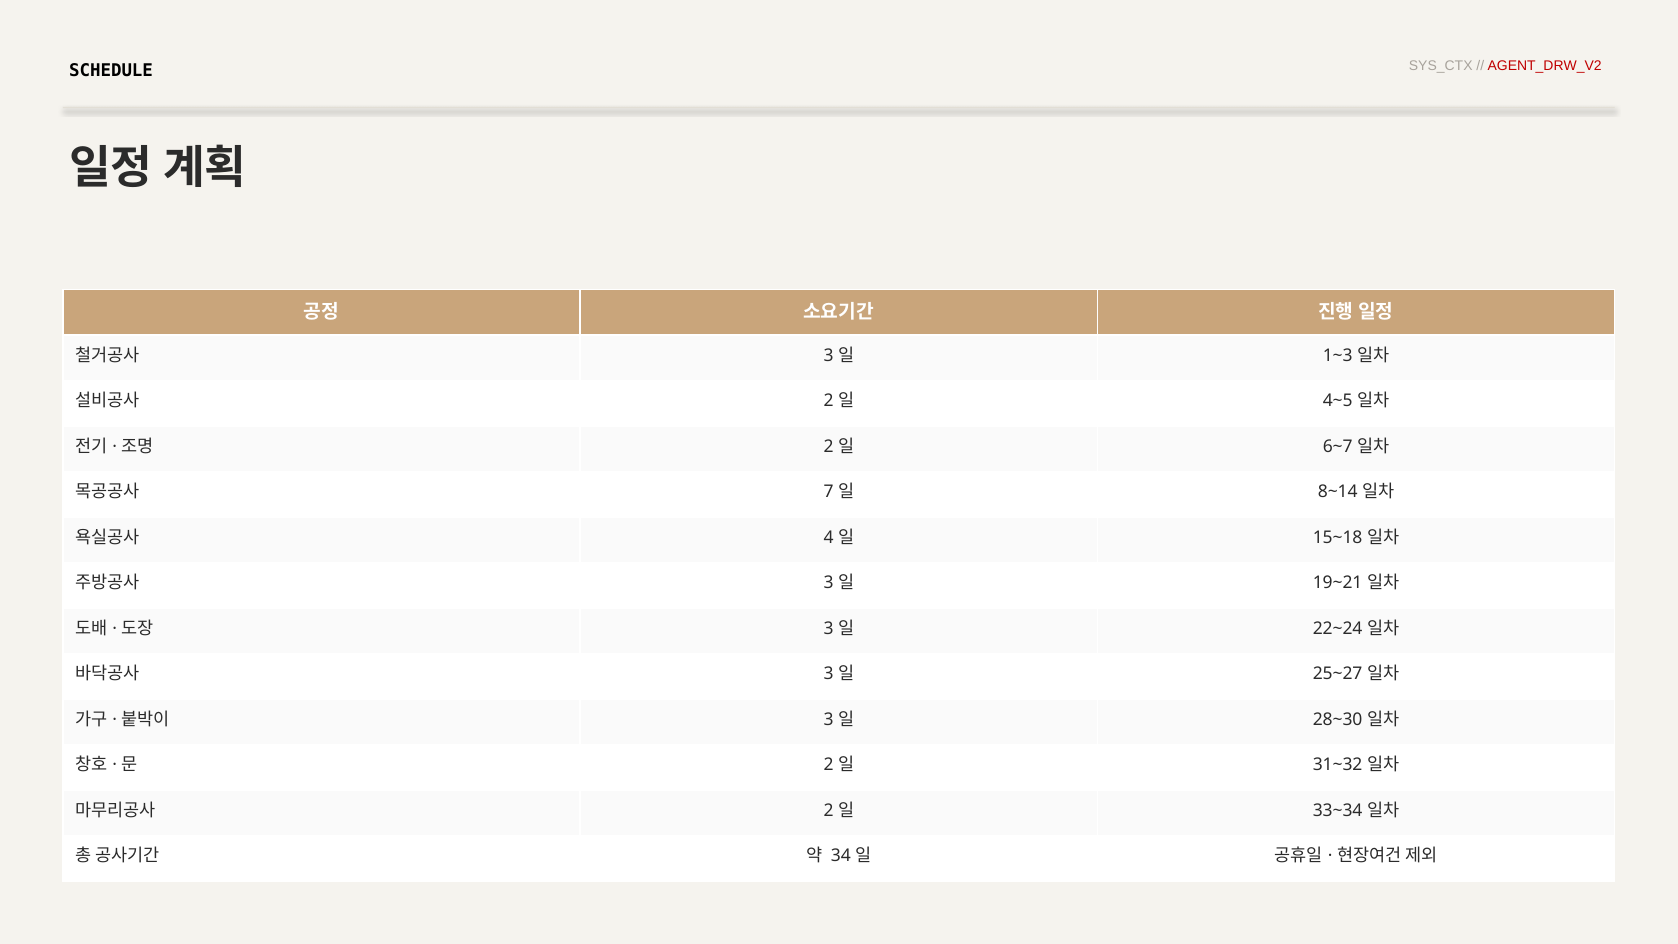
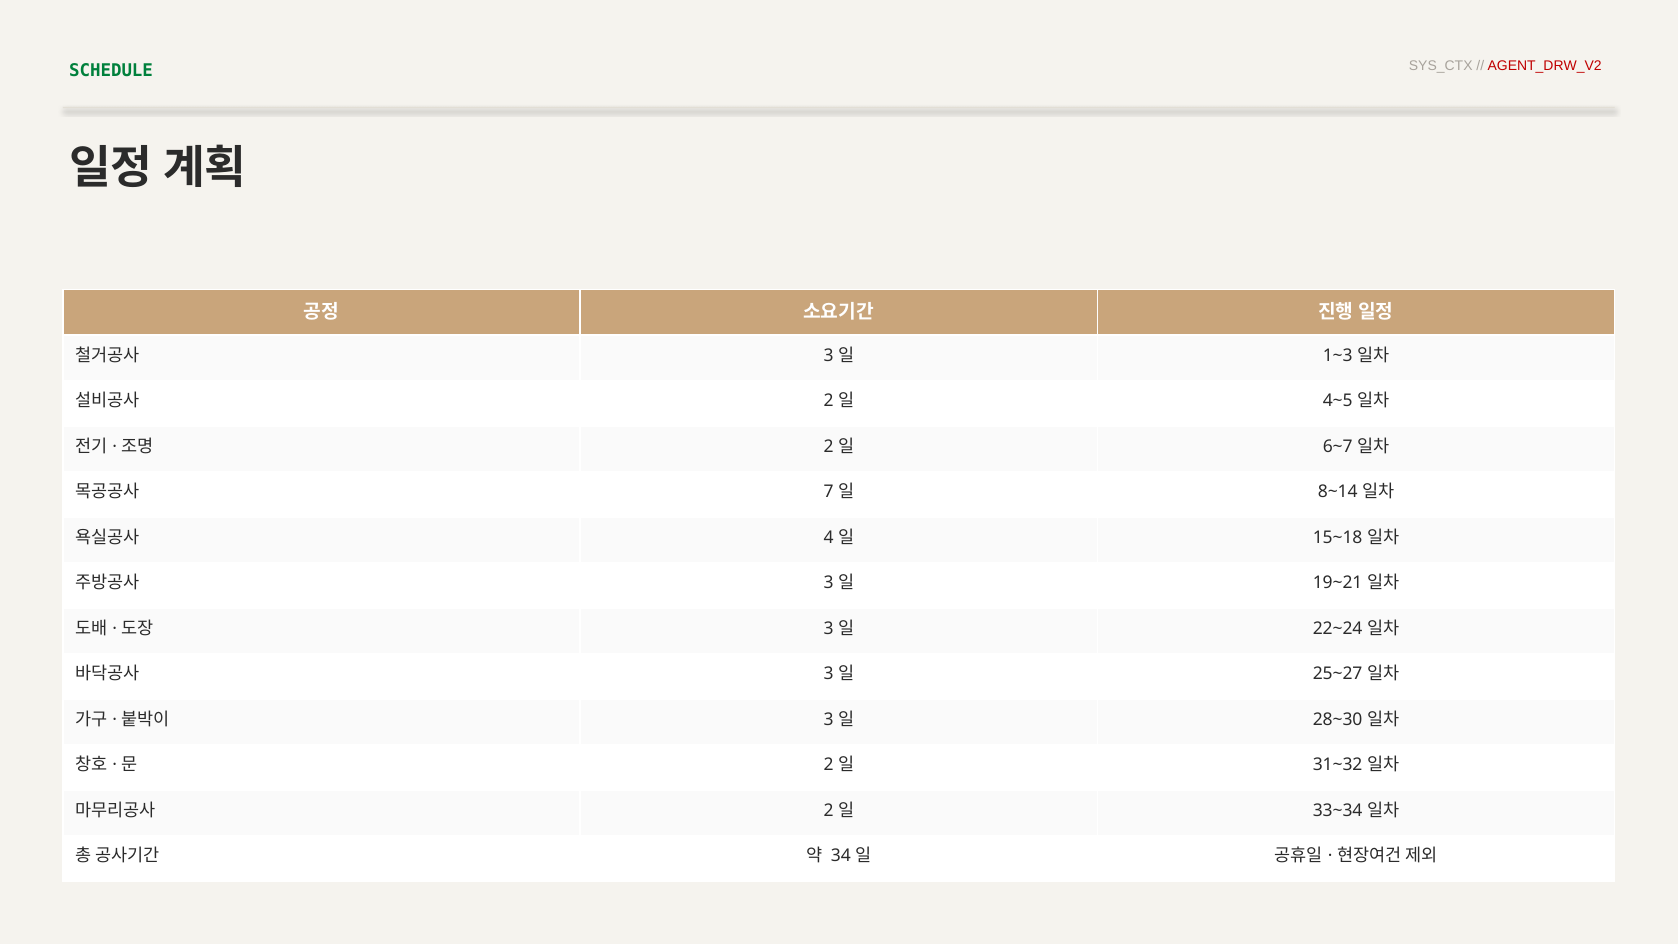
SCHEDULE colour: black -> green
